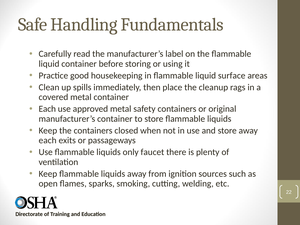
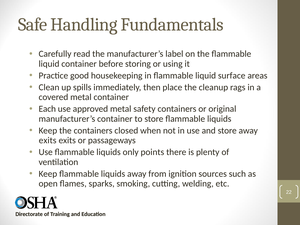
each at (48, 140): each -> exits
faucet: faucet -> points
